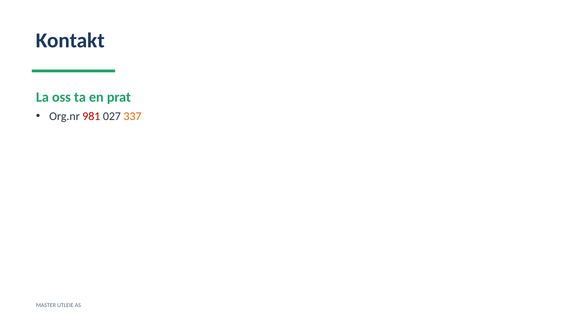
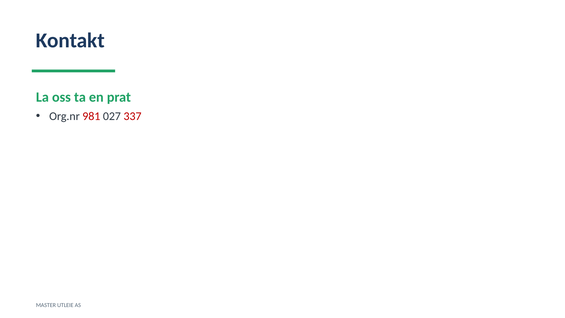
337 colour: orange -> red
